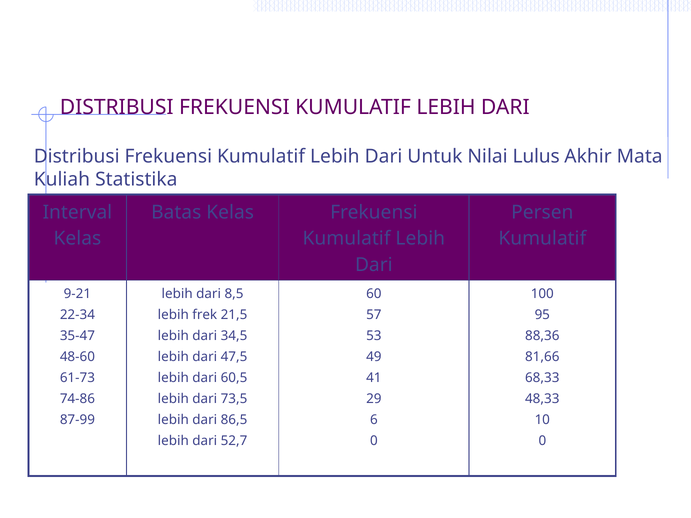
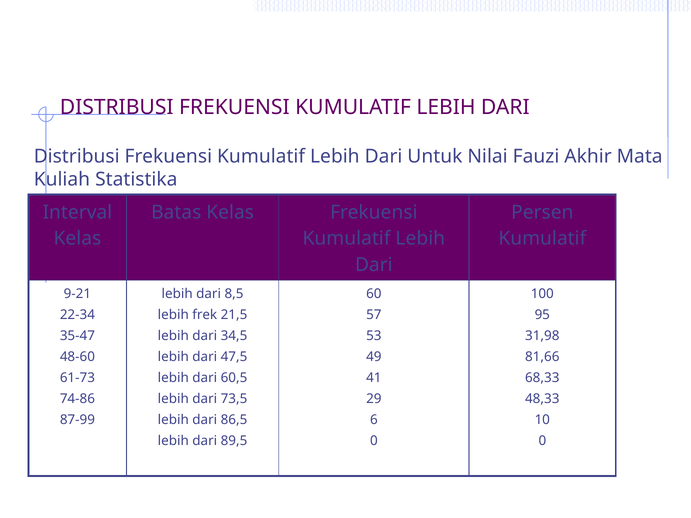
Lulus: Lulus -> Fauzi
88,36: 88,36 -> 31,98
52,7: 52,7 -> 89,5
